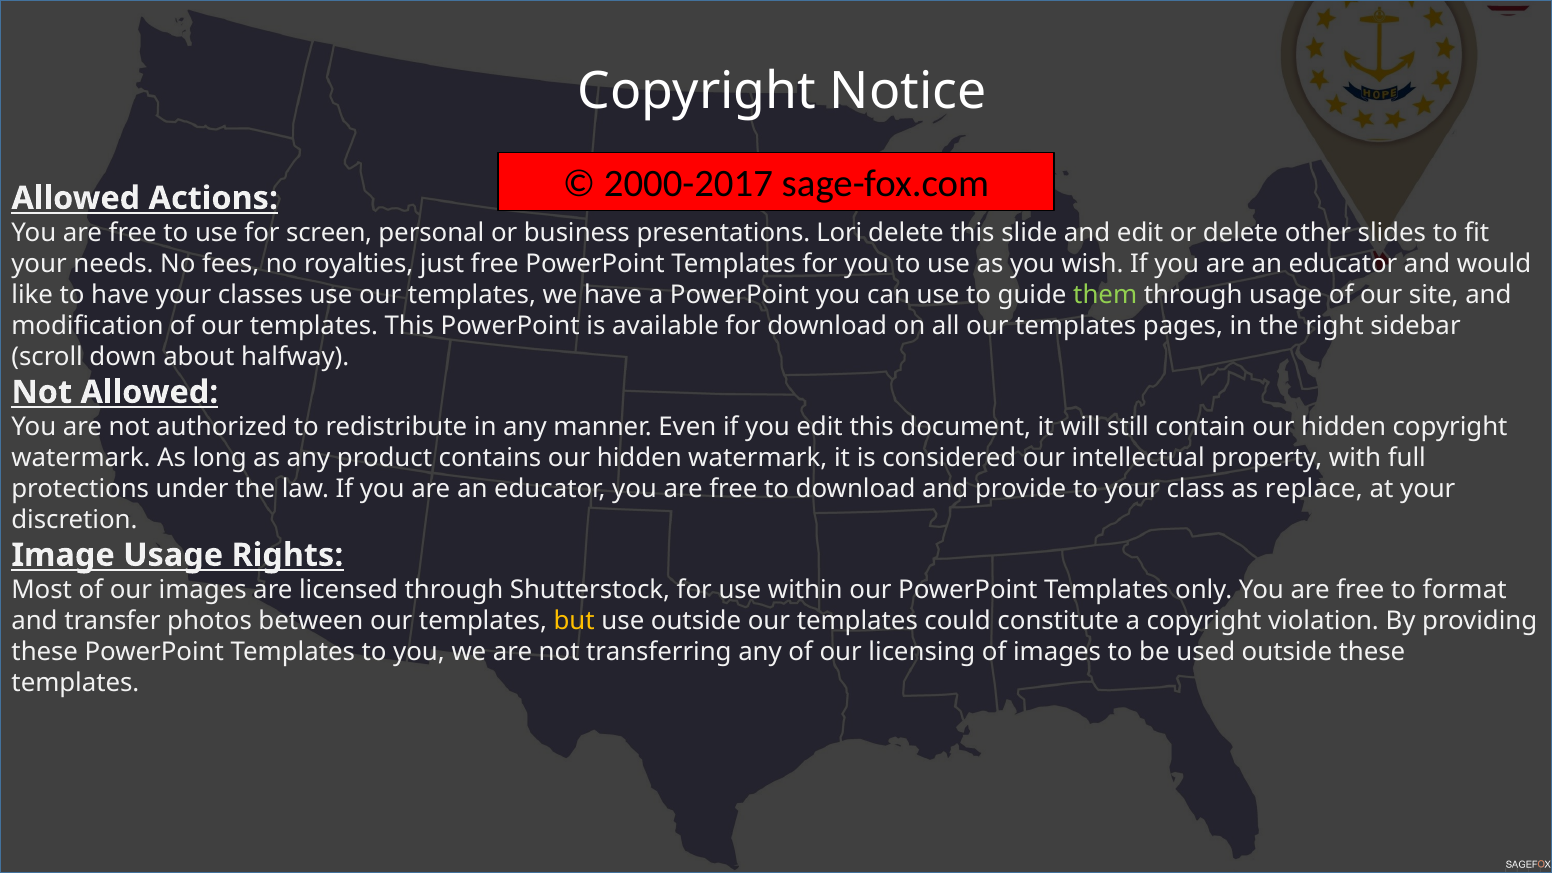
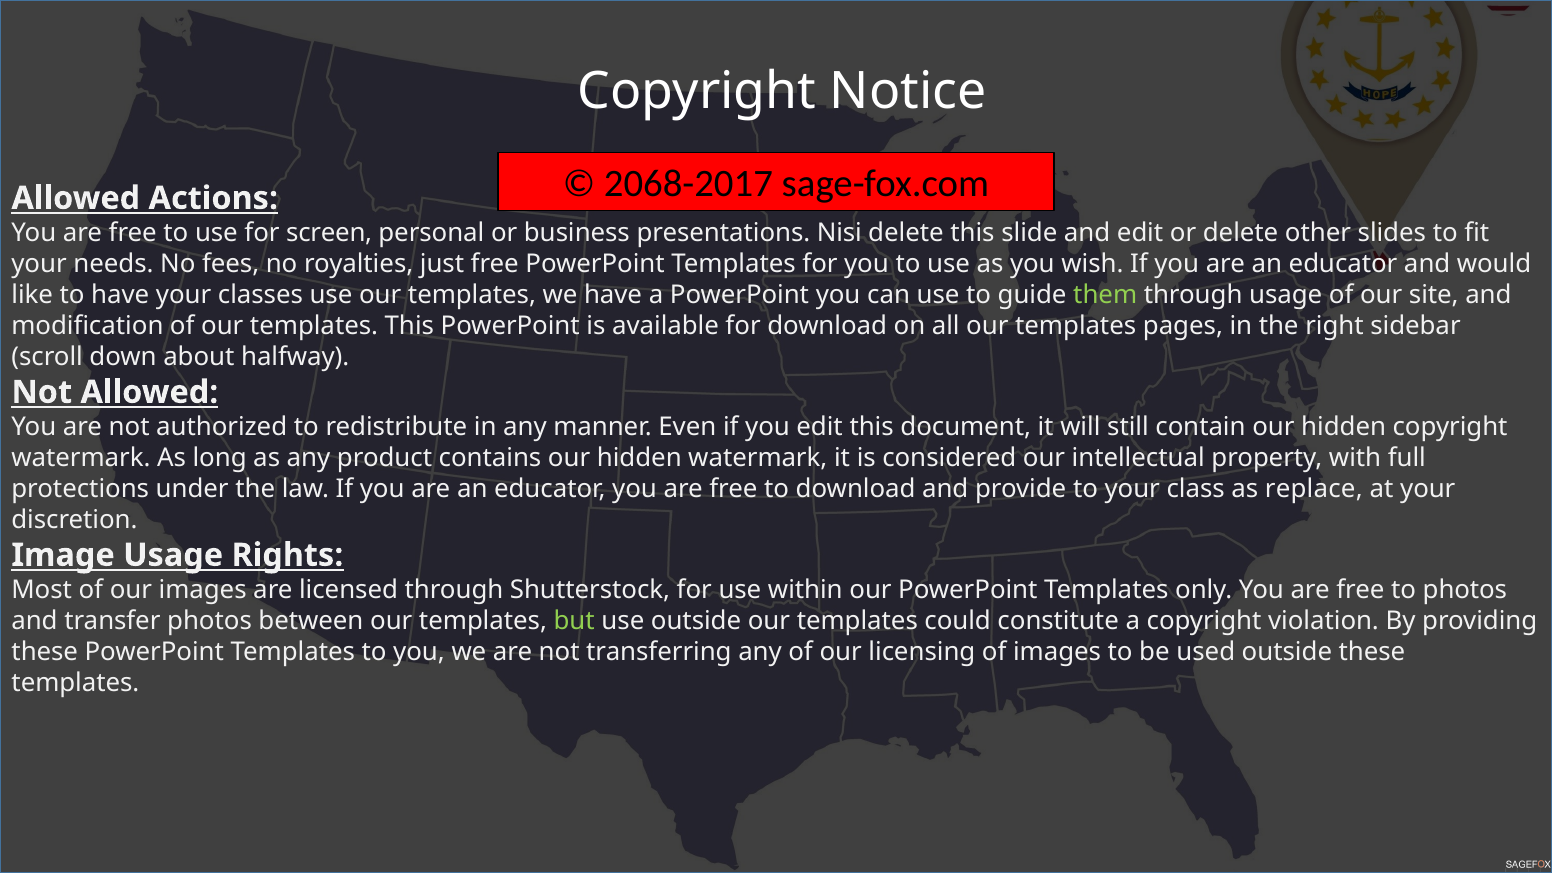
2000-2017: 2000-2017 -> 2068-2017
Lori: Lori -> Nisi
to format: format -> photos
but colour: yellow -> light green
